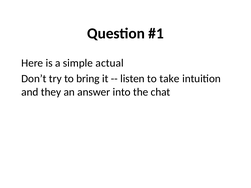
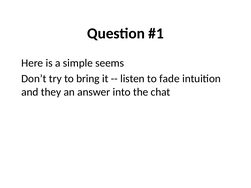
actual: actual -> seems
take: take -> fade
